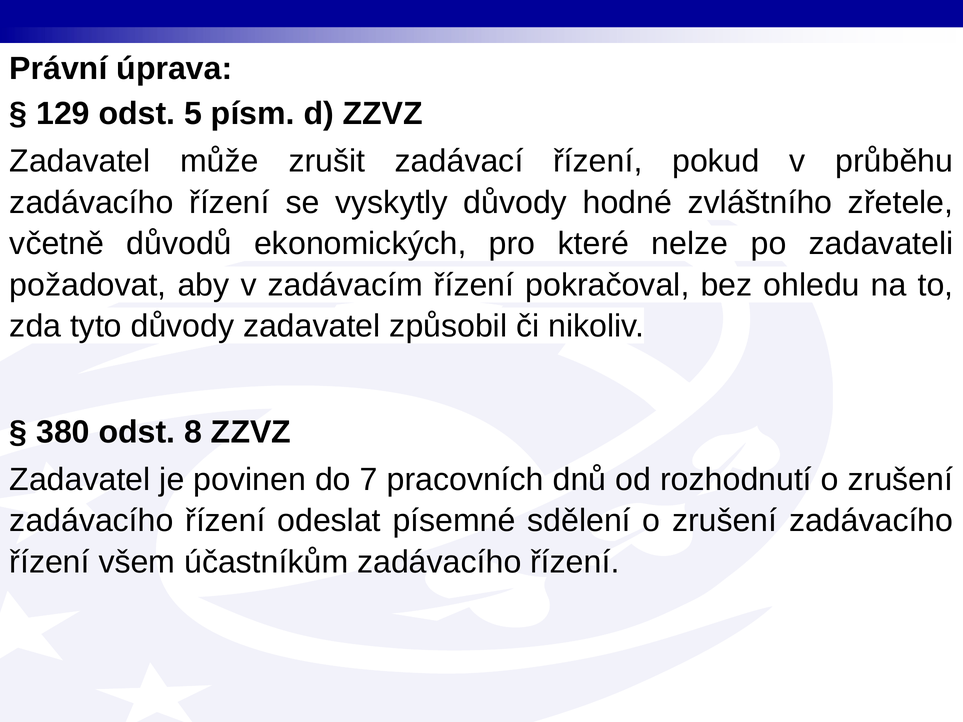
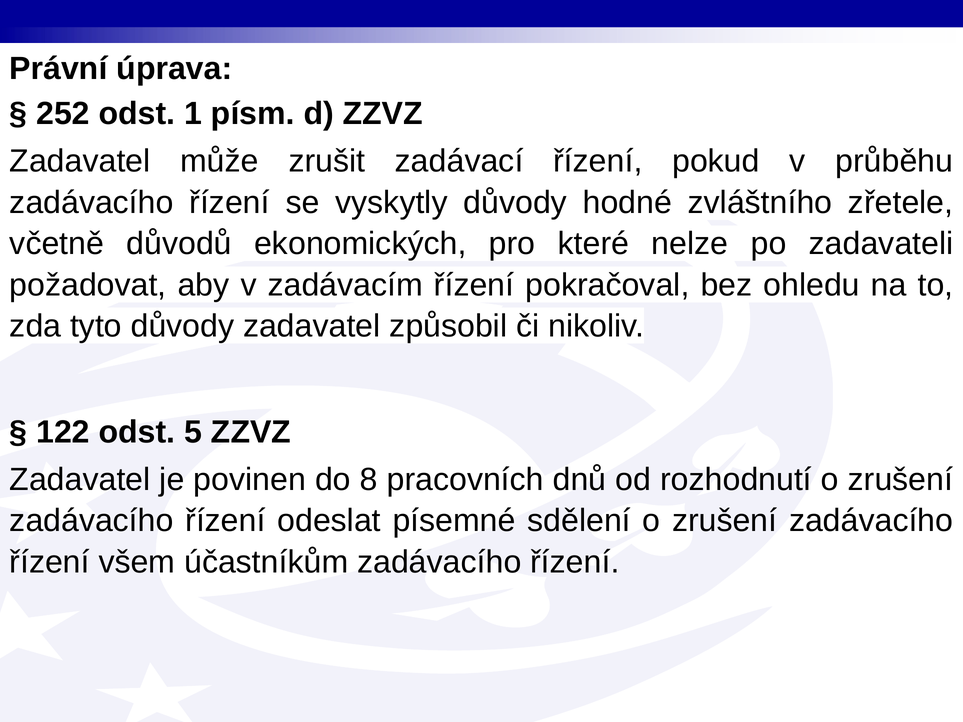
129: 129 -> 252
5: 5 -> 1
380: 380 -> 122
8: 8 -> 5
7: 7 -> 8
